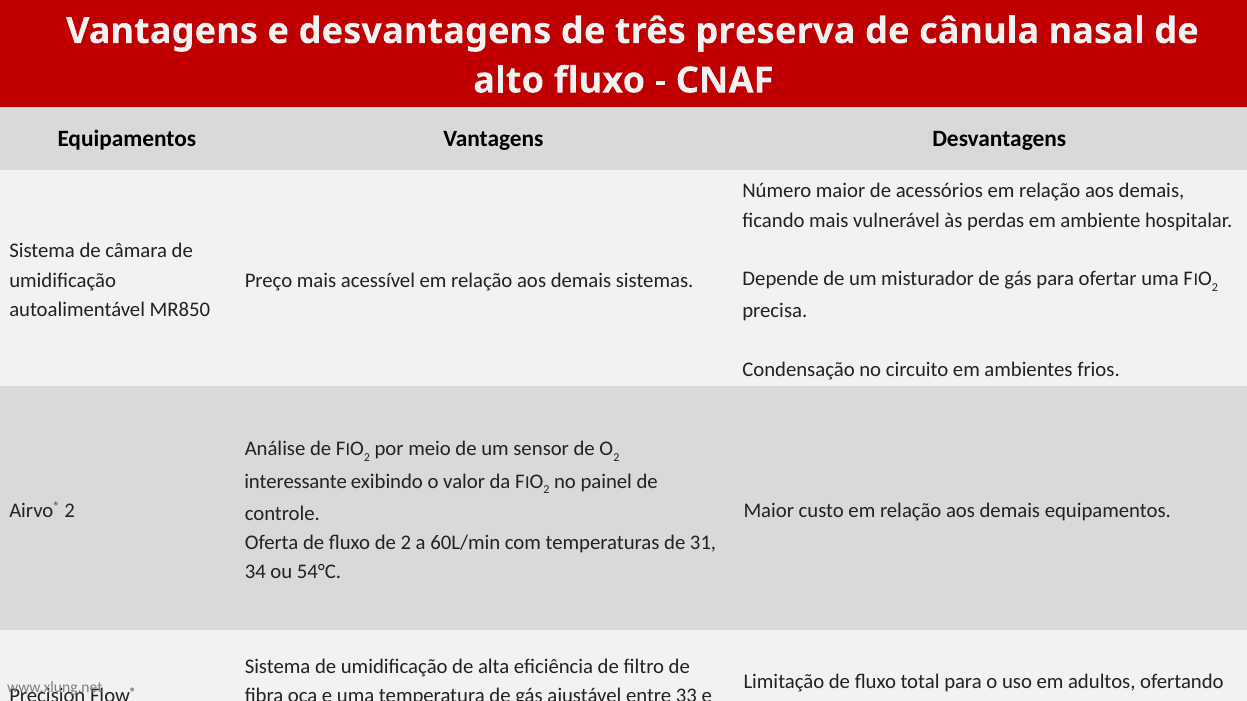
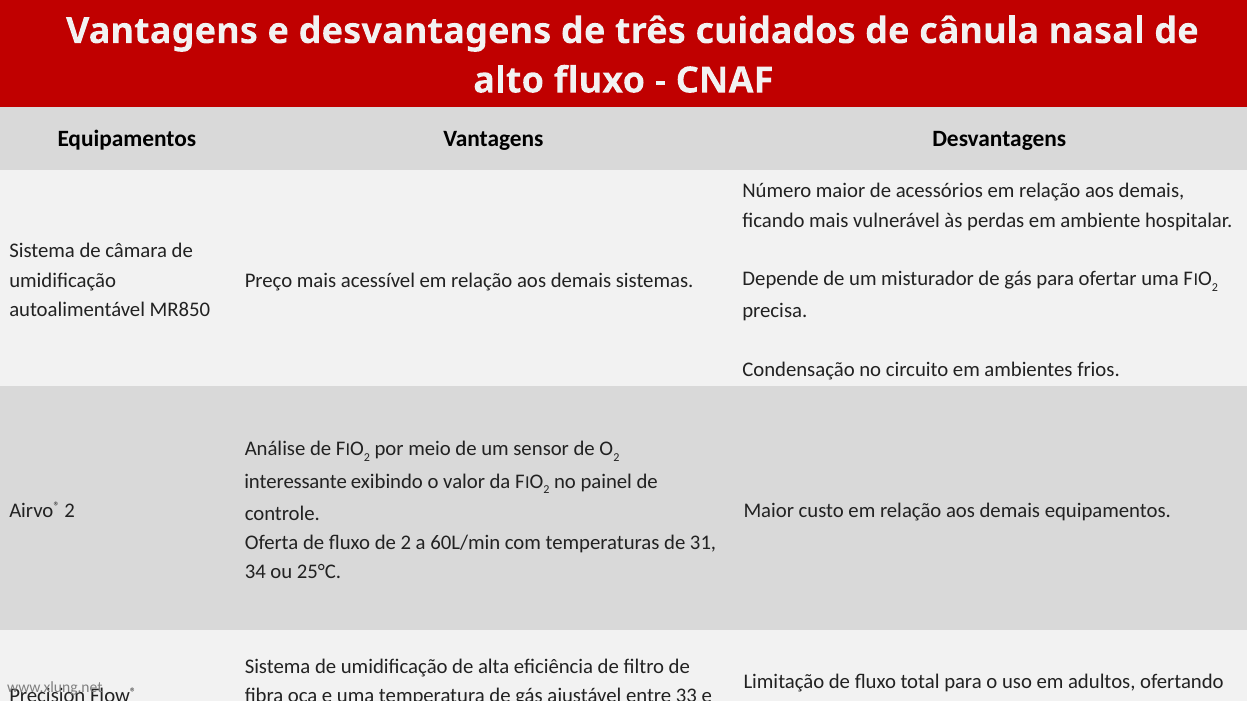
preserva: preserva -> cuidados
54°C: 54°C -> 25°C
